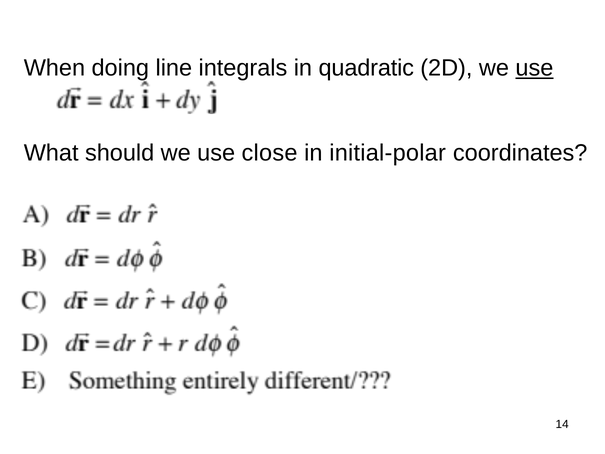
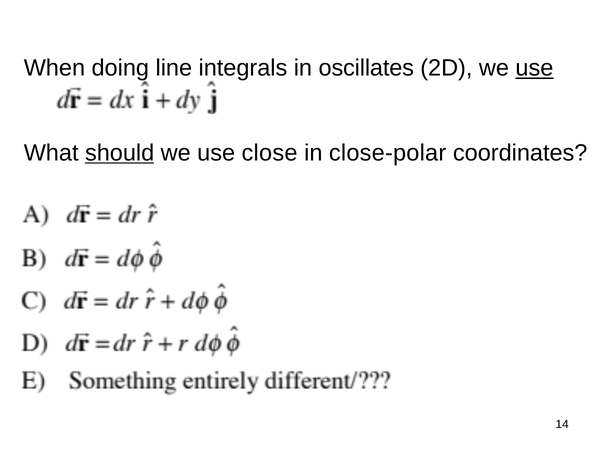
quadratic: quadratic -> oscillates
should underline: none -> present
initial-polar: initial-polar -> close-polar
